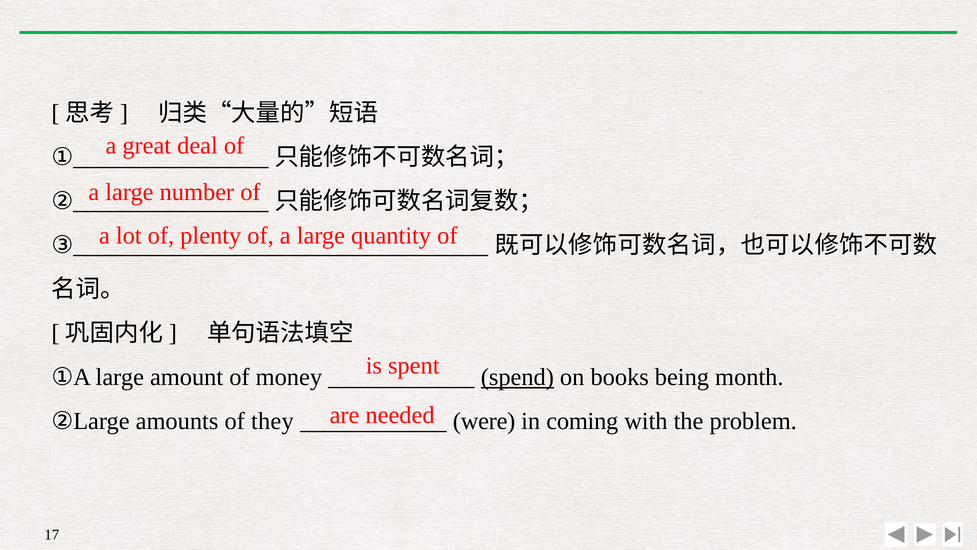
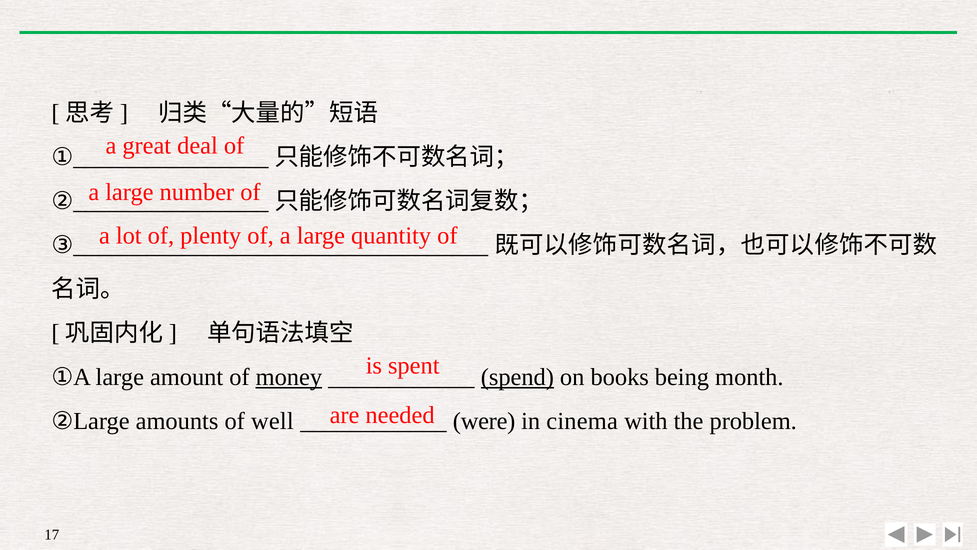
money underline: none -> present
they: they -> well
coming: coming -> cinema
